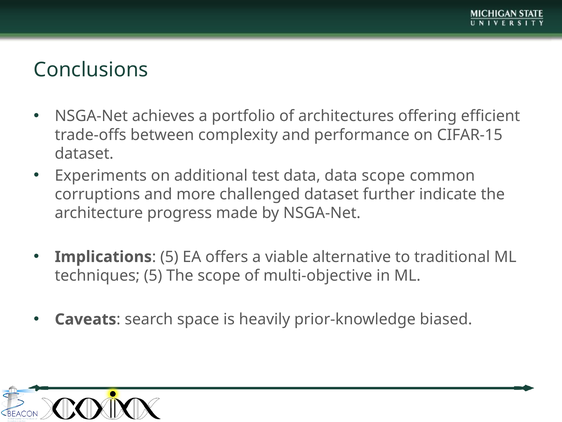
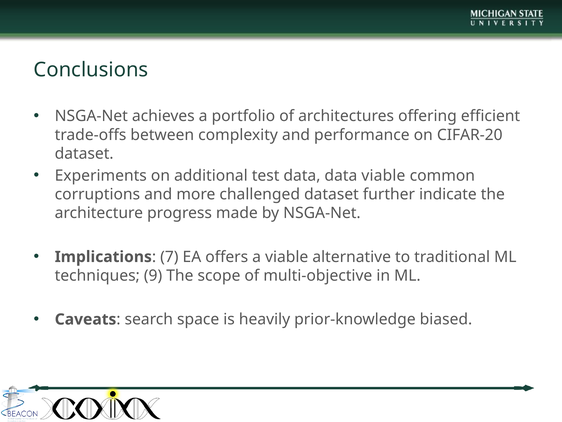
CIFAR-15: CIFAR-15 -> CIFAR-20
data scope: scope -> viable
5 at (169, 257): 5 -> 7
techniques 5: 5 -> 9
